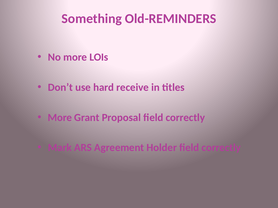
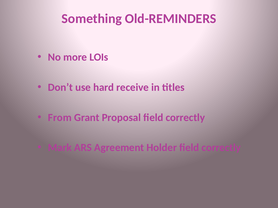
More at (60, 118): More -> From
